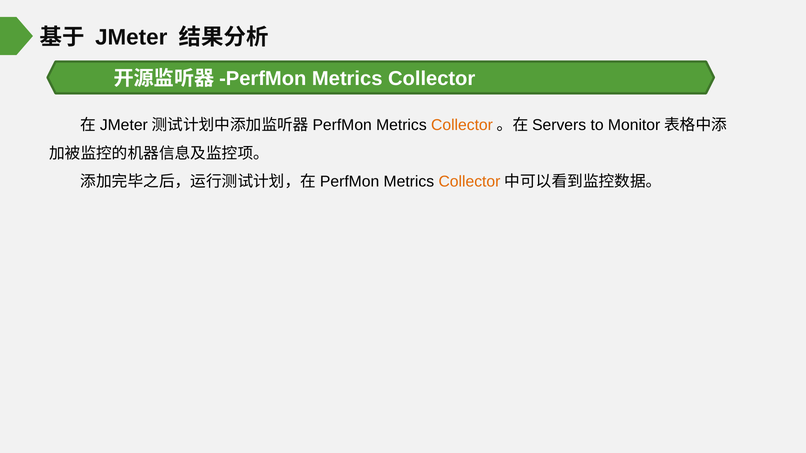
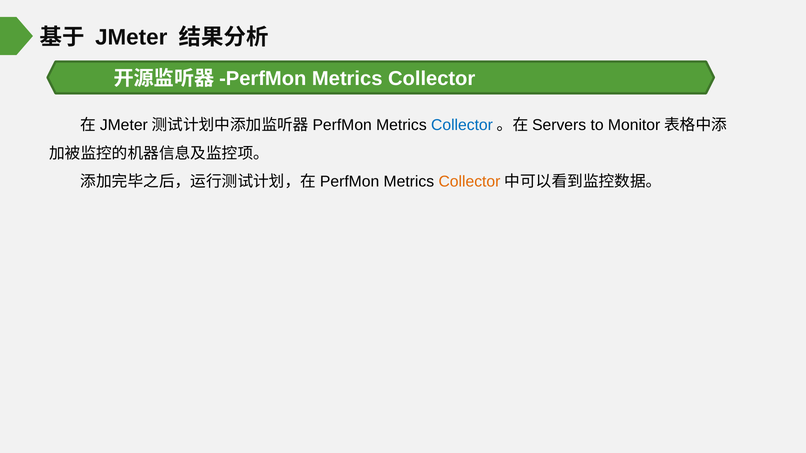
Collector at (462, 125) colour: orange -> blue
